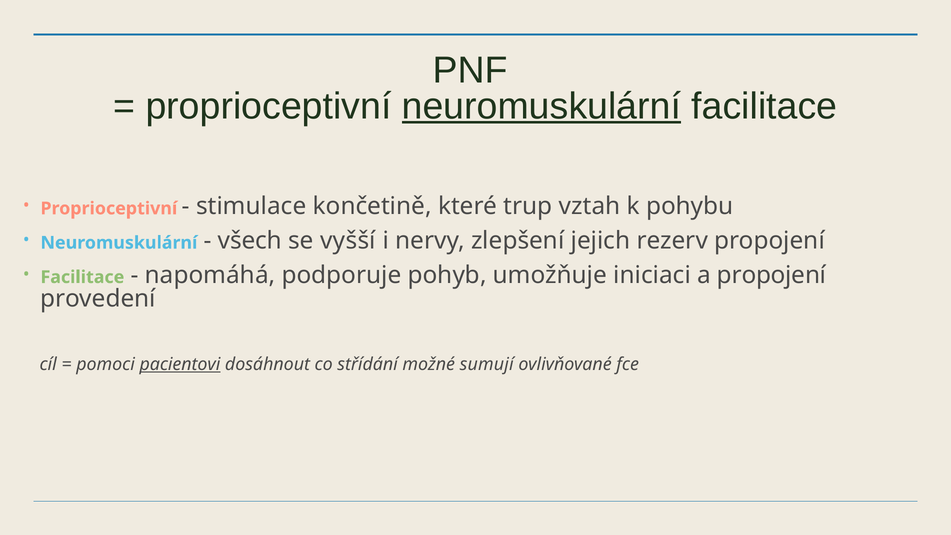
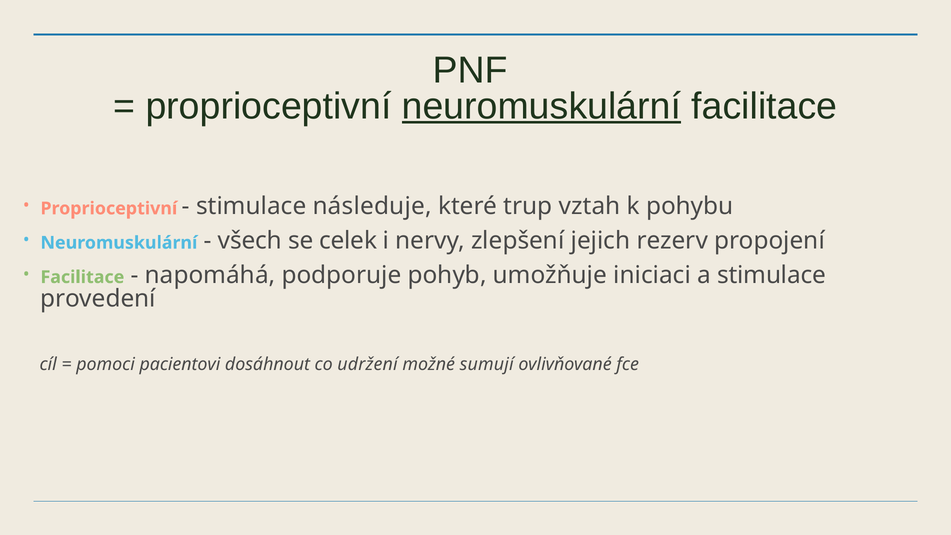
končetině: končetině -> následuje
vyšší: vyšší -> celek
a propojení: propojení -> stimulace
pacientovi underline: present -> none
střídání: střídání -> udržení
